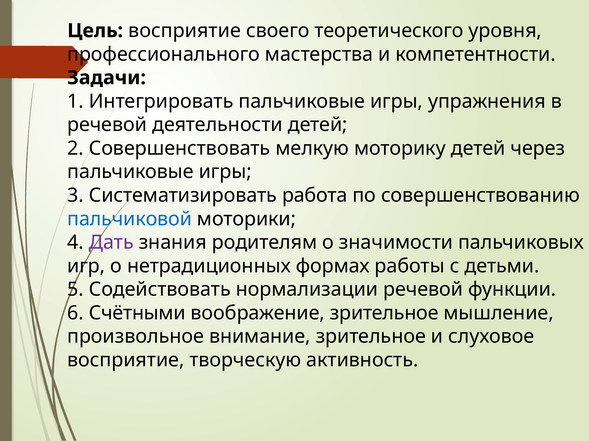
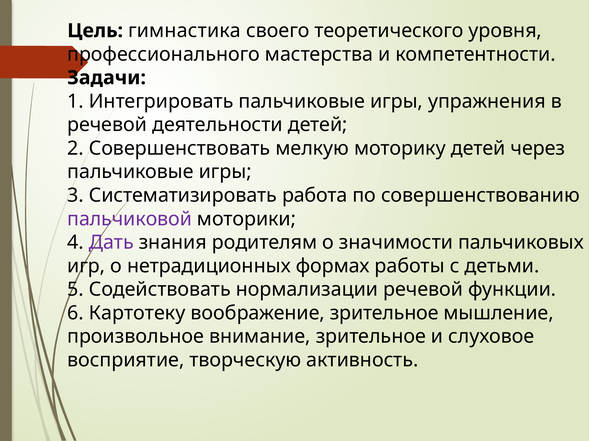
Цель восприятие: восприятие -> гимнастика
пальчиковой colour: blue -> purple
Счётными: Счётными -> Картотеку
